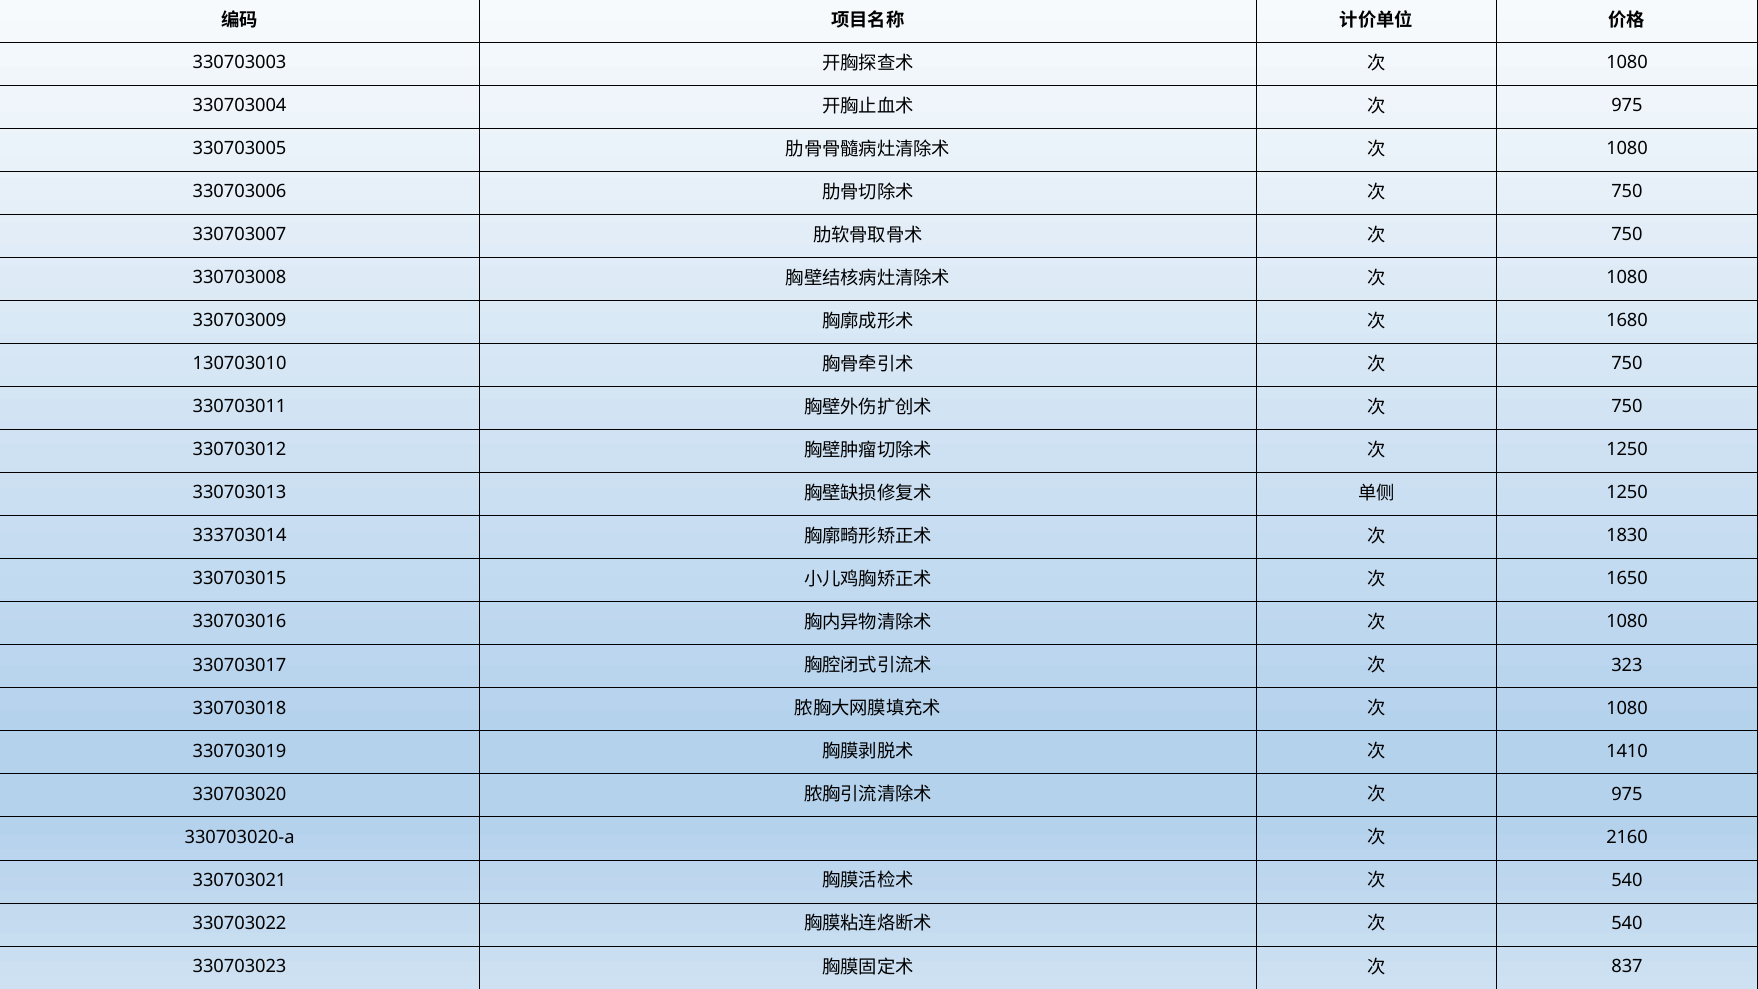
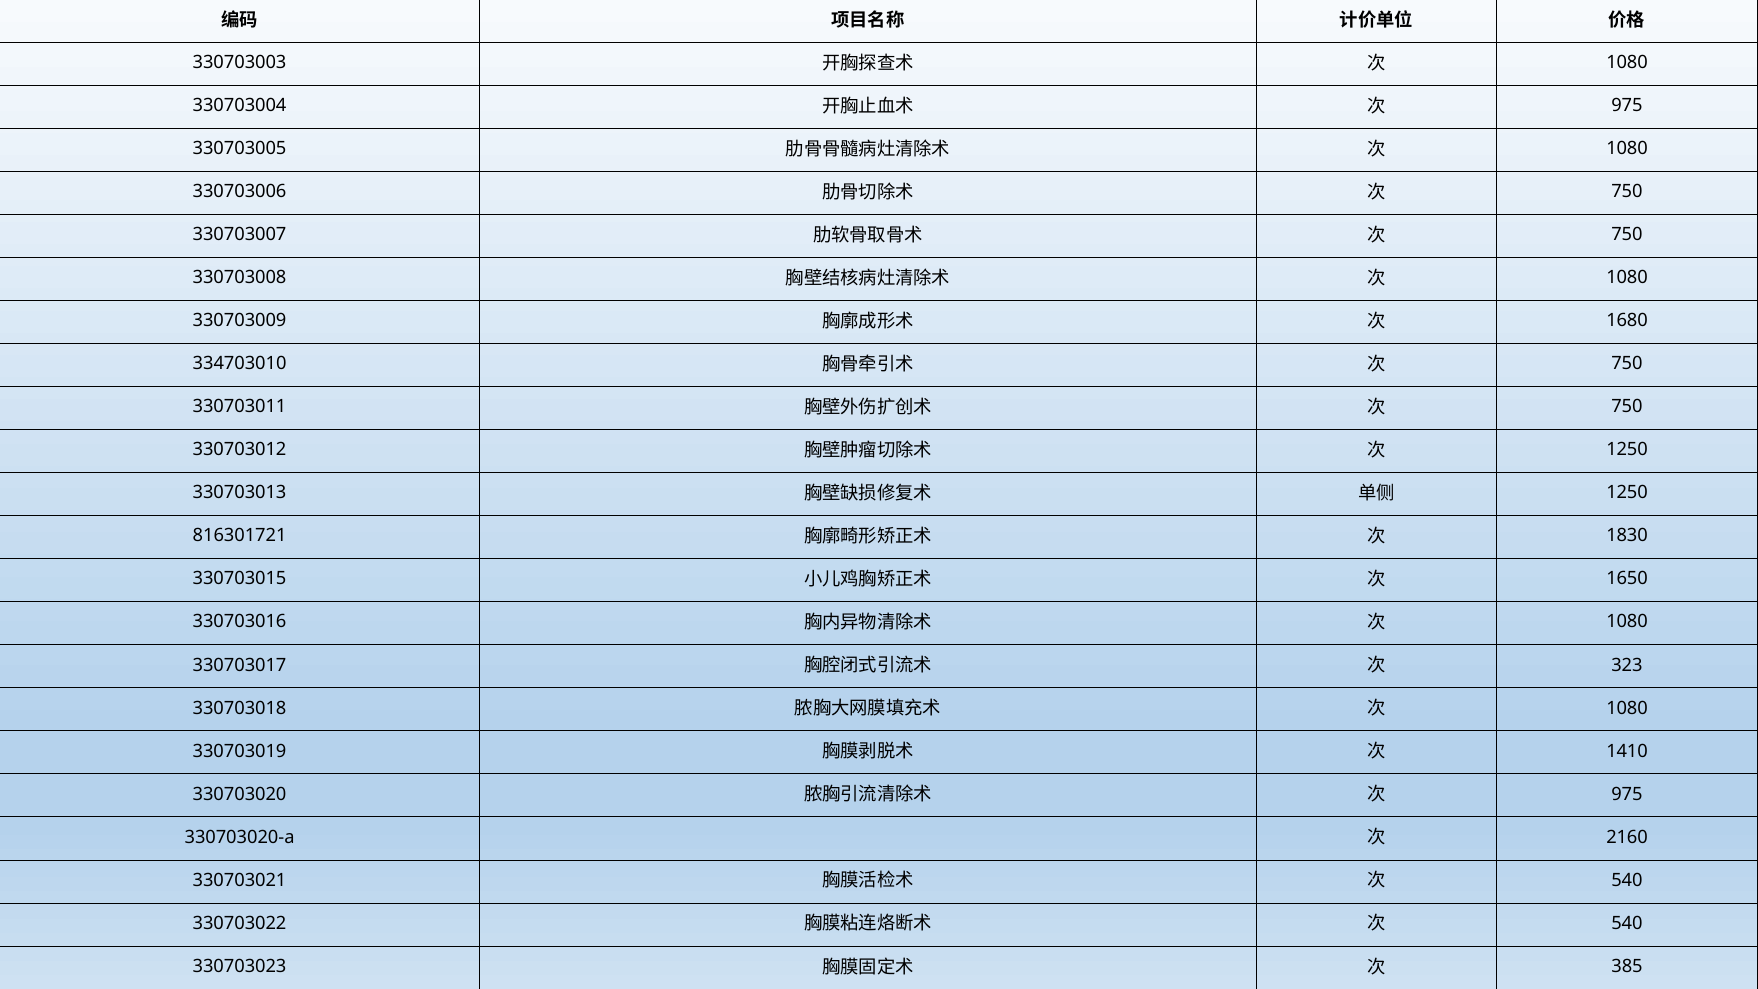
130703010: 130703010 -> 334703010
333703014: 333703014 -> 816301721
837: 837 -> 385
